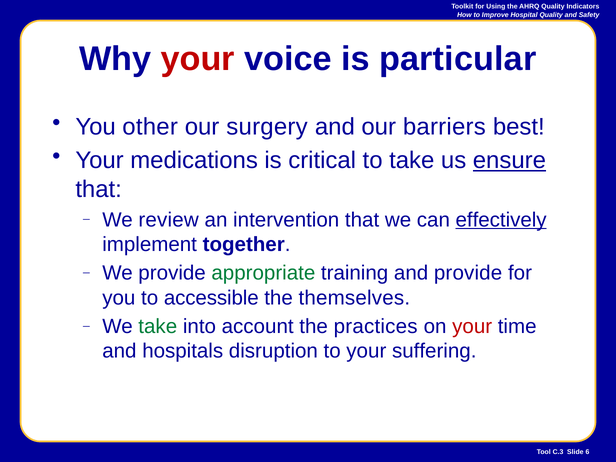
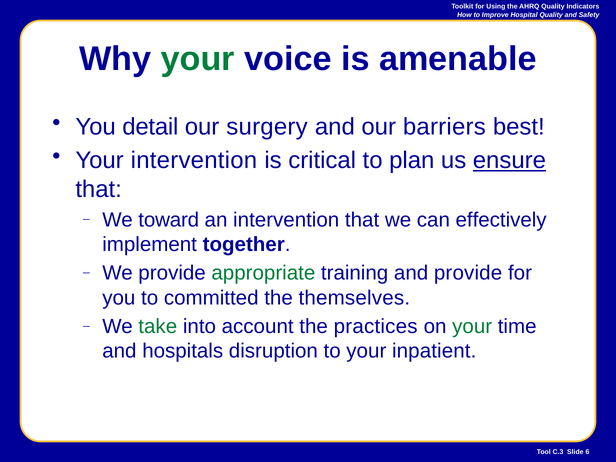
your at (198, 59) colour: red -> green
particular: particular -> amenable
other: other -> detail
Your medications: medications -> intervention
to take: take -> plan
review: review -> toward
effectively underline: present -> none
accessible: accessible -> committed
your at (472, 326) colour: red -> green
suffering: suffering -> inpatient
